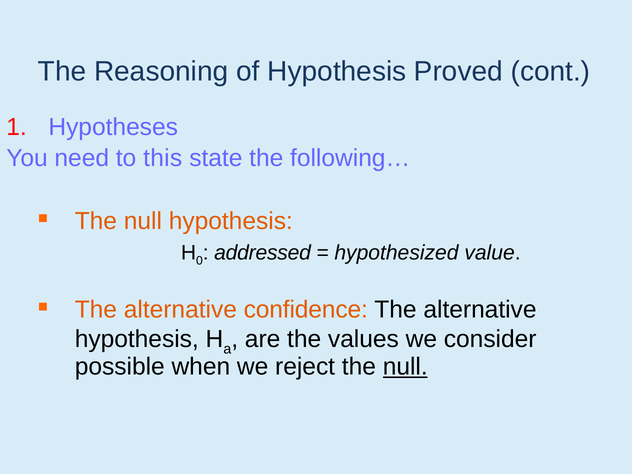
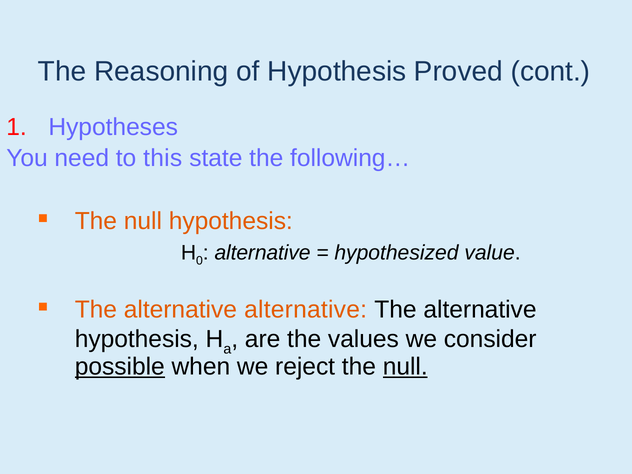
addressed at (263, 253): addressed -> alternative
alternative confidence: confidence -> alternative
possible underline: none -> present
